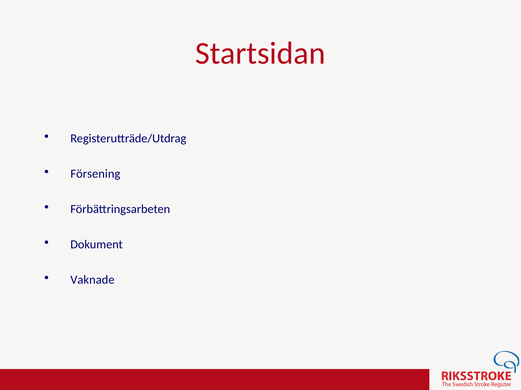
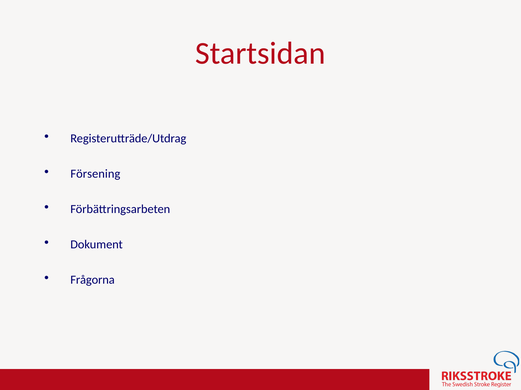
Vaknade: Vaknade -> Frågorna
